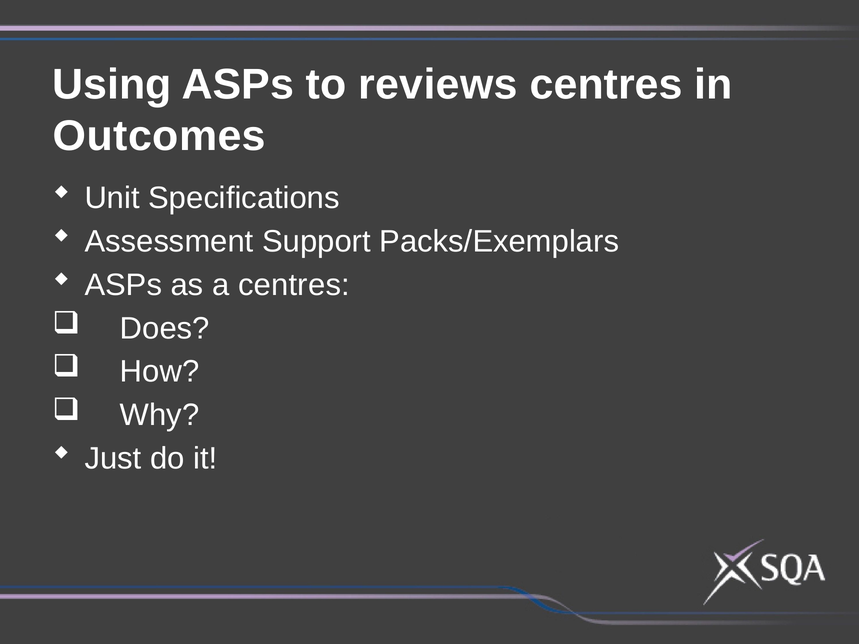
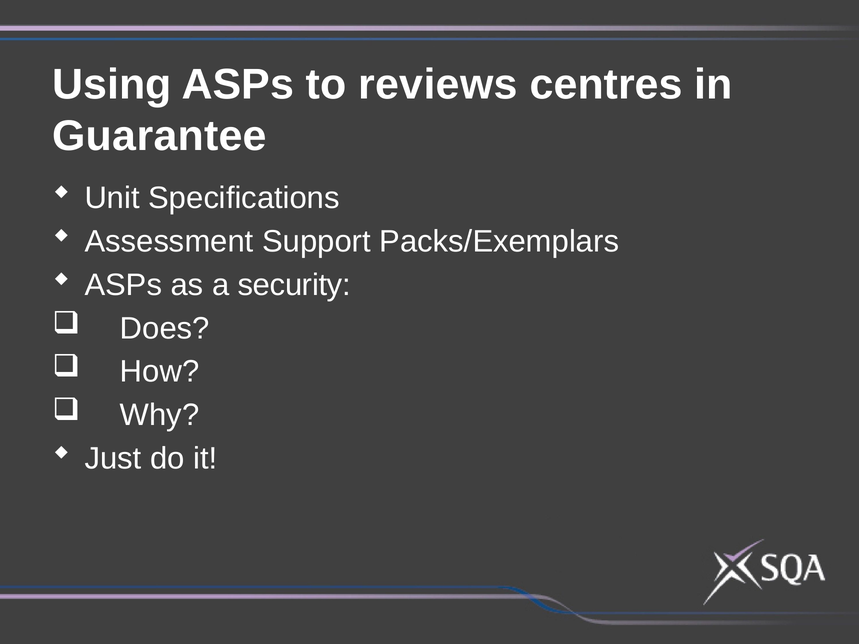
Outcomes: Outcomes -> Guarantee
a centres: centres -> security
